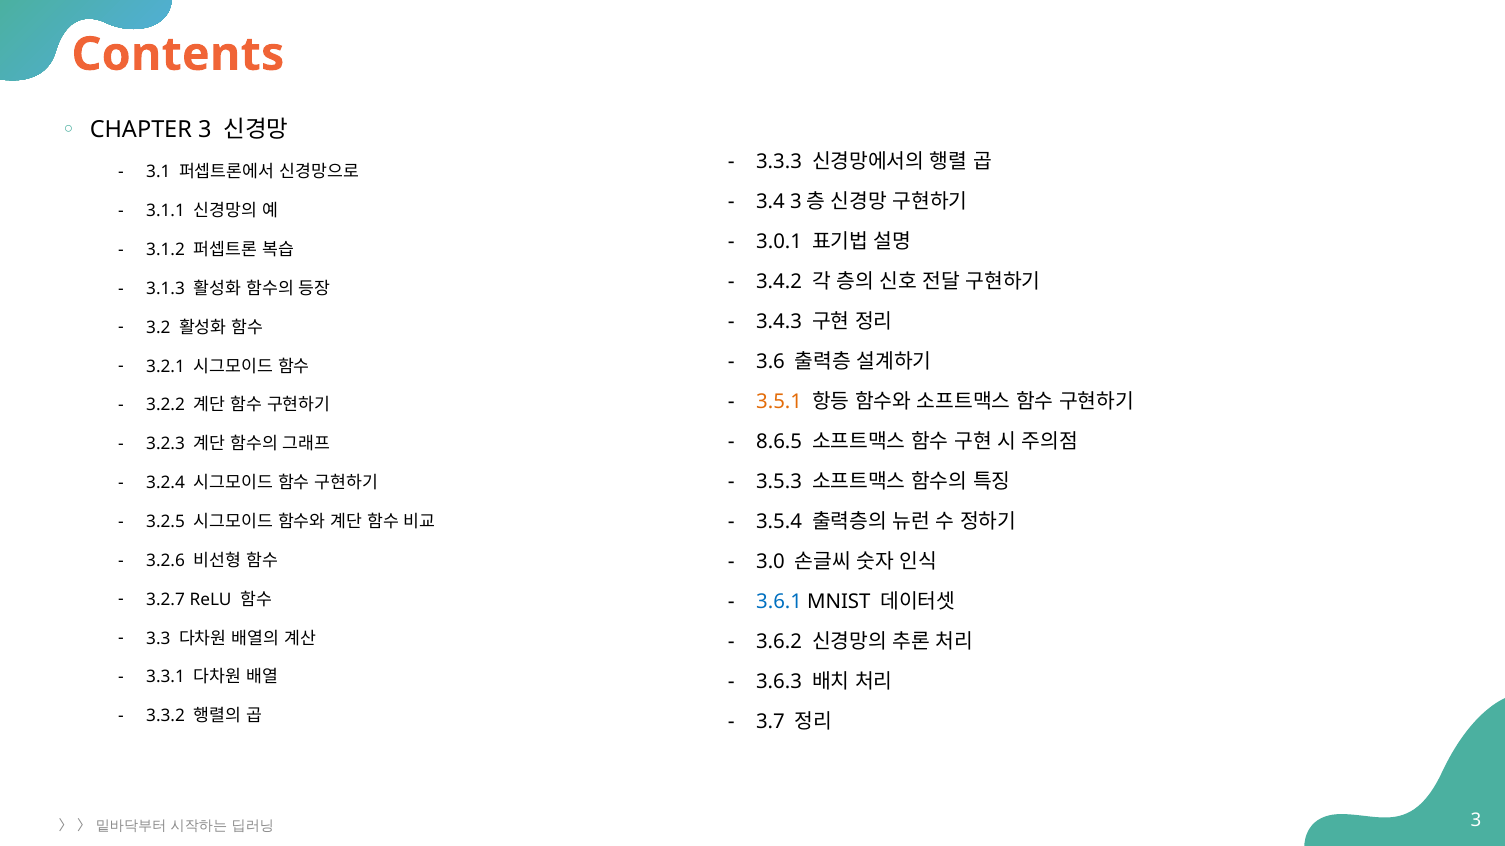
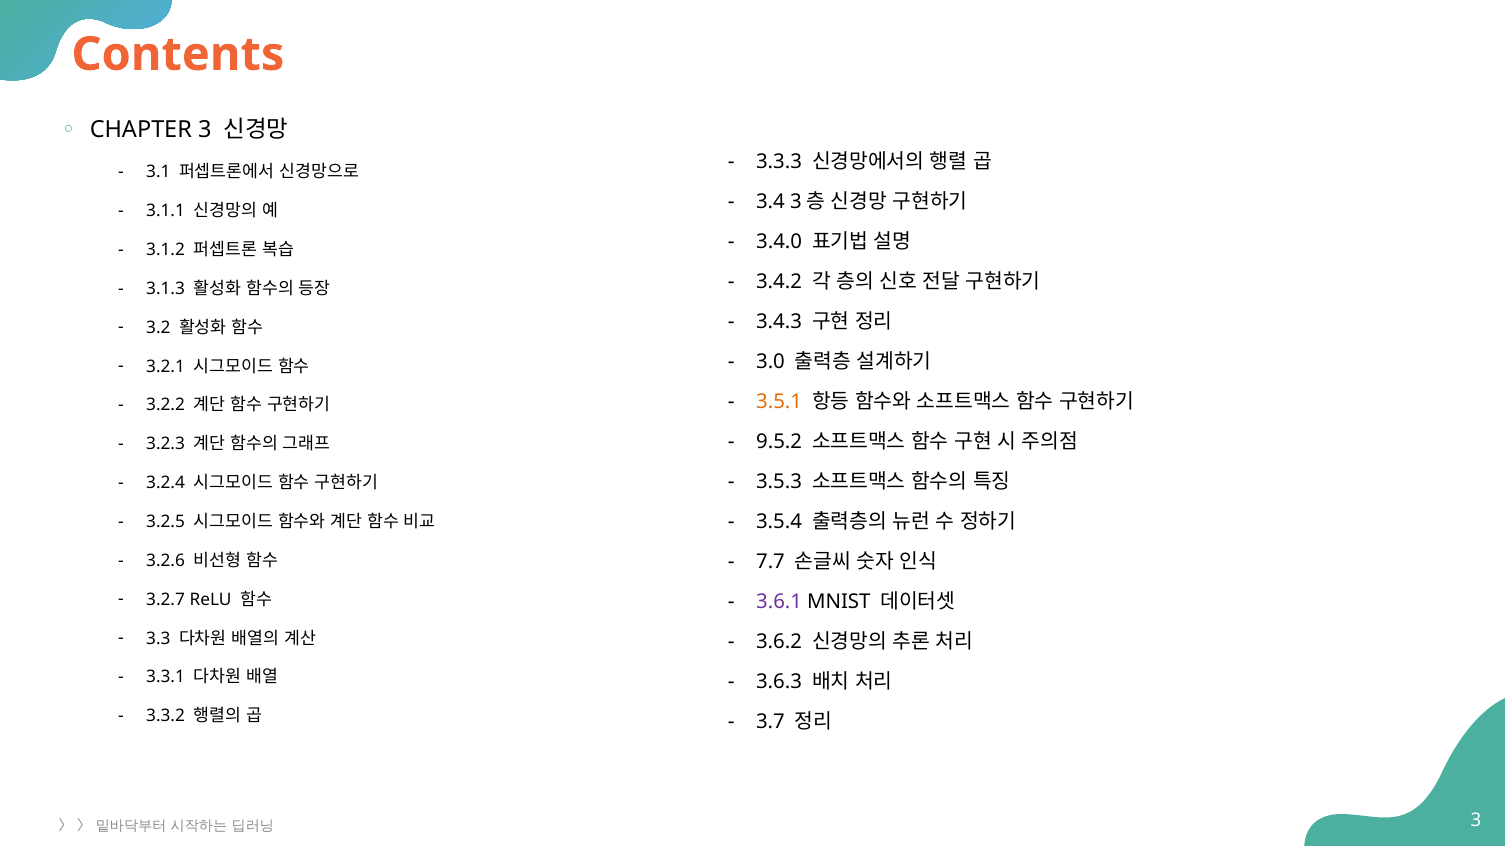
3.0.1: 3.0.1 -> 3.4.0
3.6: 3.6 -> 3.0
8.6.5: 8.6.5 -> 9.5.2
3.0: 3.0 -> 7.7
3.6.1 colour: blue -> purple
